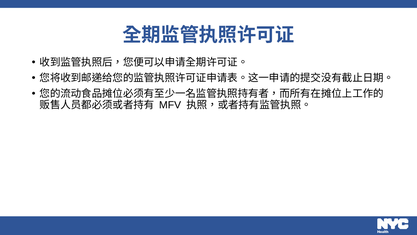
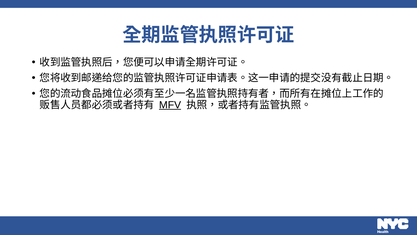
MFV underline: none -> present
